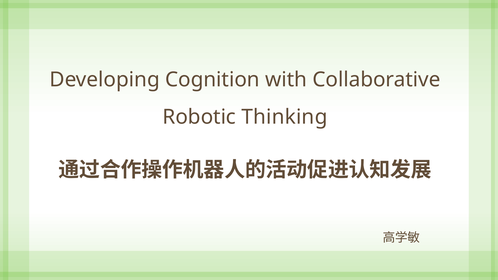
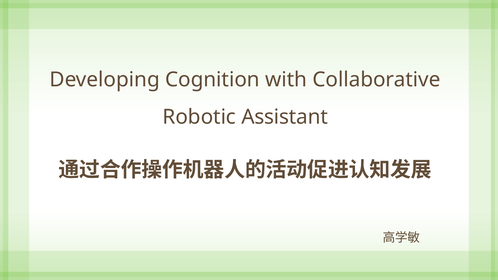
Thinking: Thinking -> Assistant
